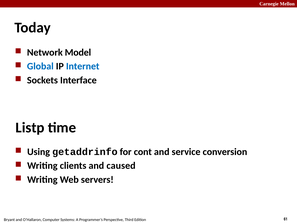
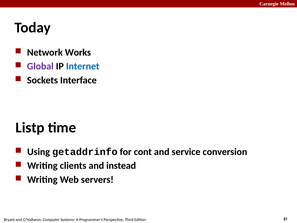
Model: Model -> Works
Global colour: blue -> purple
caused: caused -> instead
